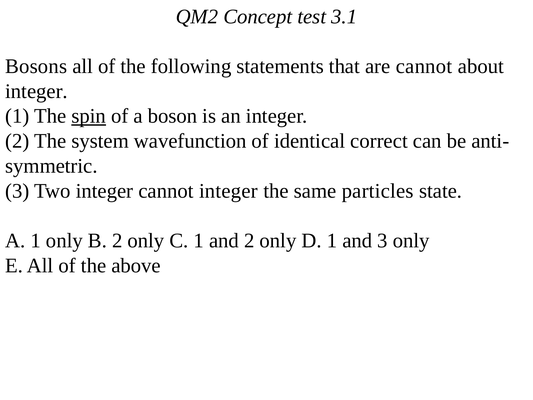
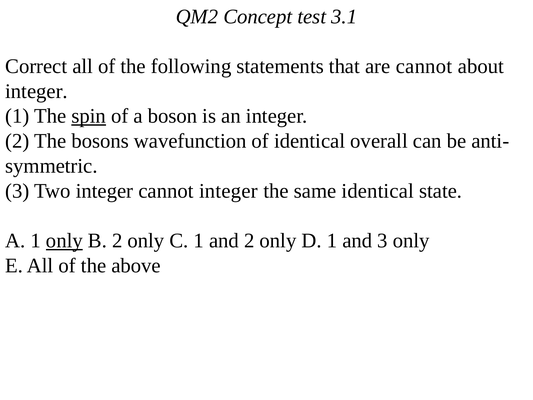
Bosons: Bosons -> Correct
system: system -> bosons
correct: correct -> overall
same particles: particles -> identical
only at (64, 240) underline: none -> present
